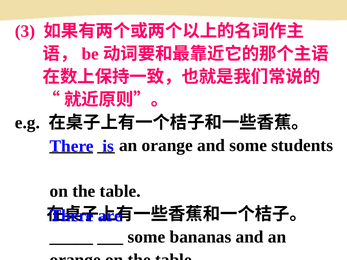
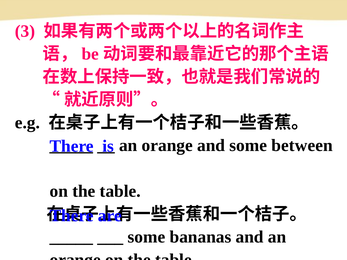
students: students -> between
